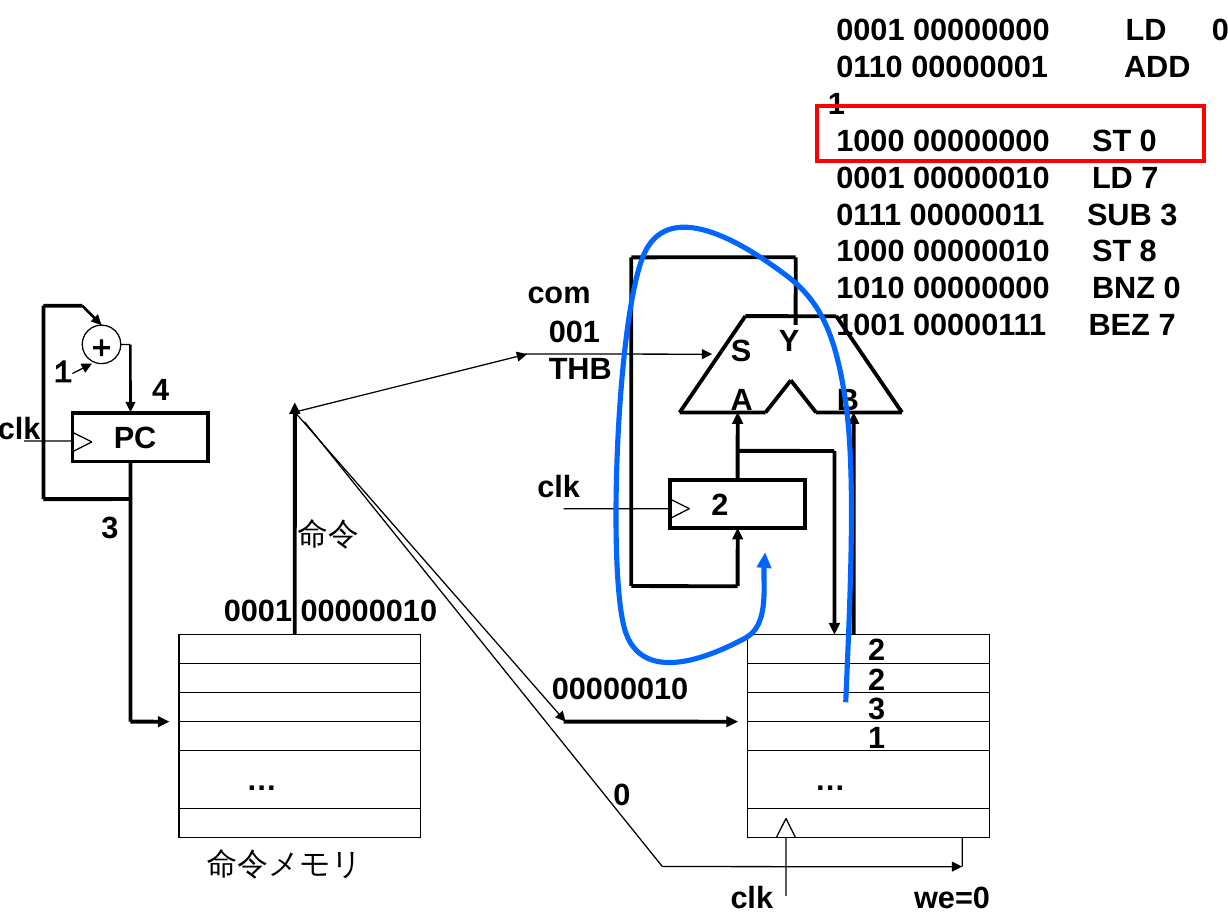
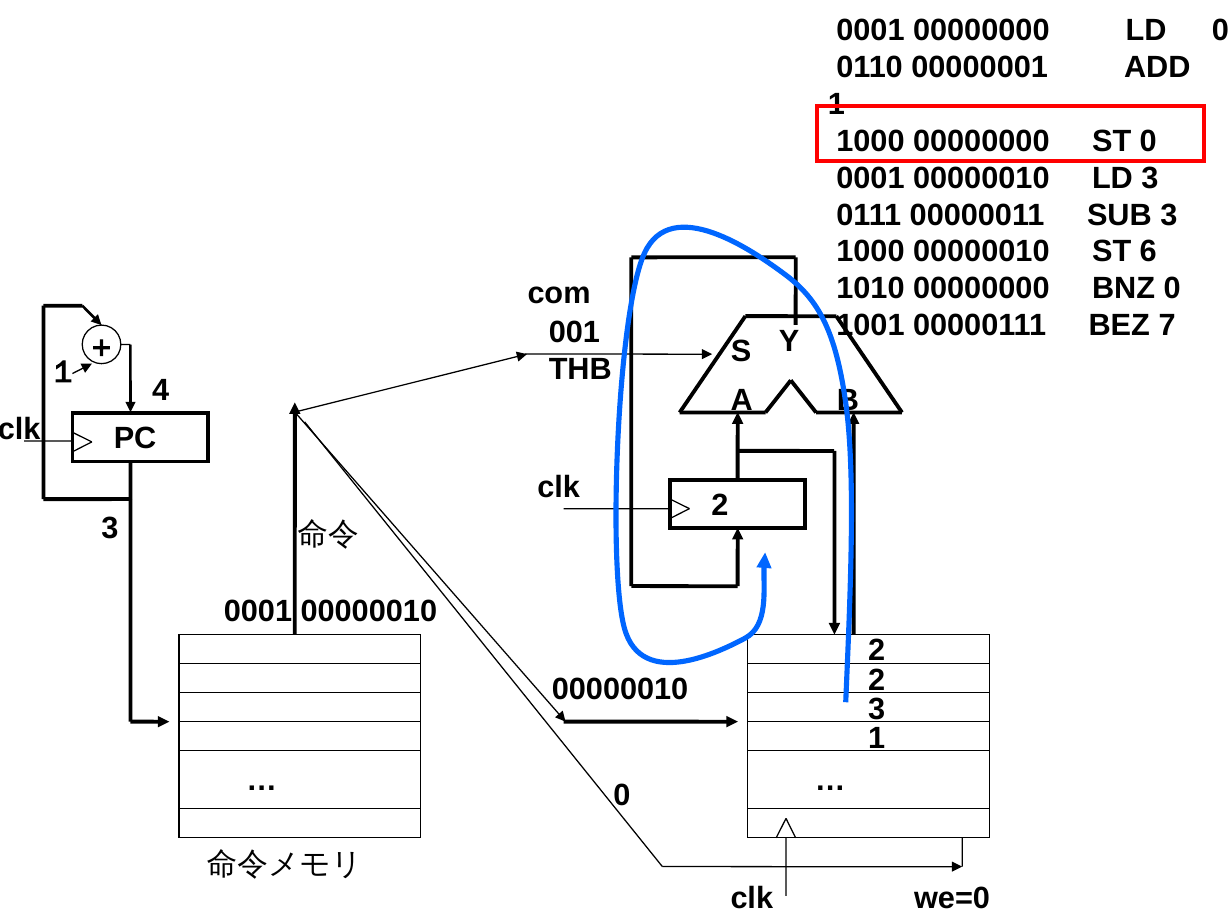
LD 7: 7 -> 3
8: 8 -> 6
